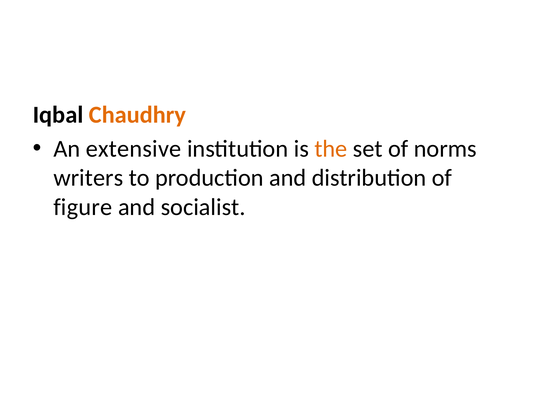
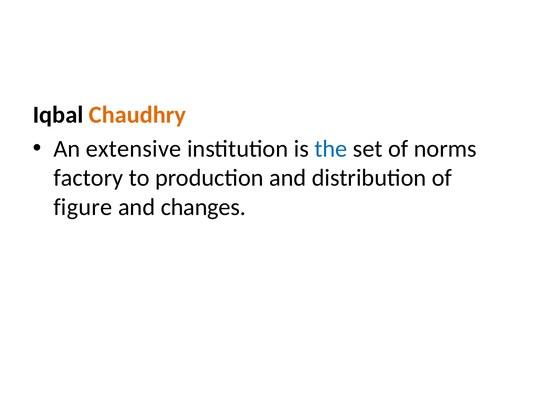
the colour: orange -> blue
writers: writers -> factory
socialist: socialist -> changes
